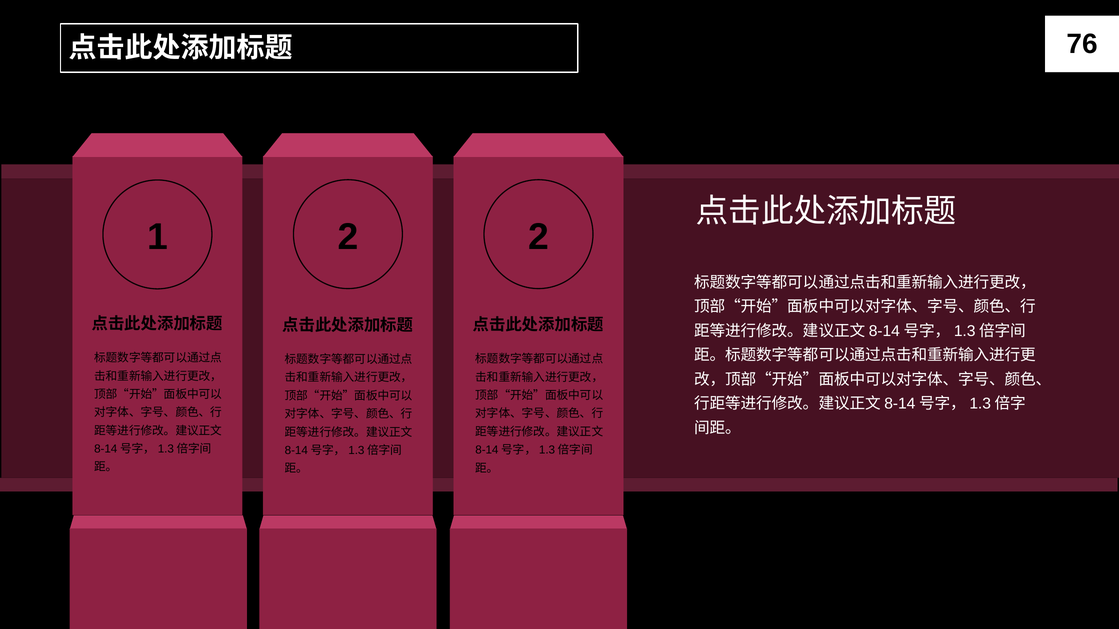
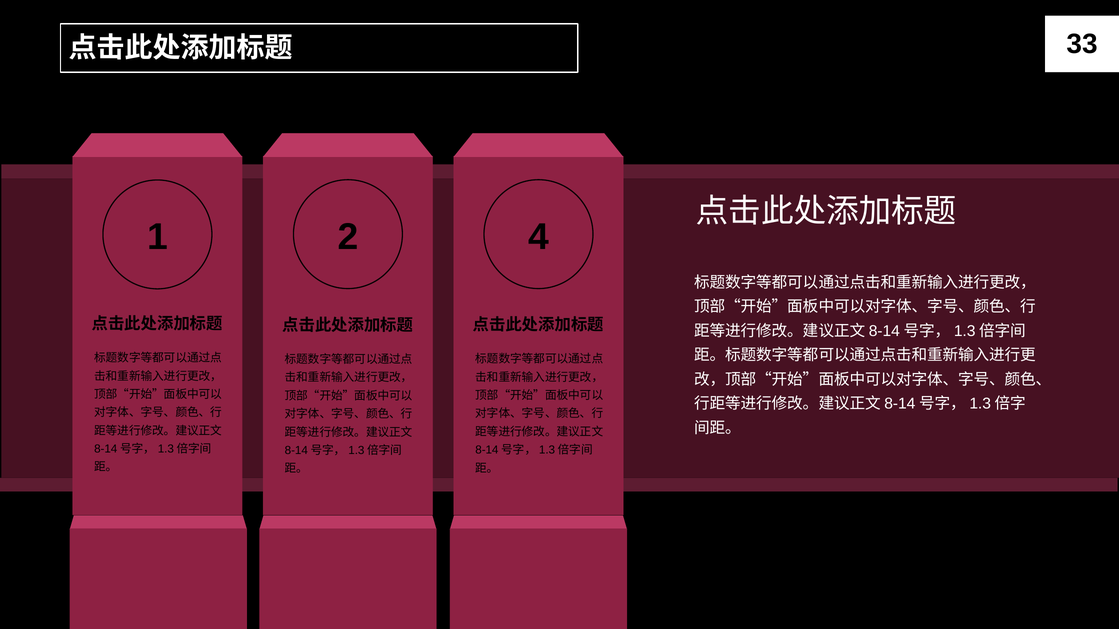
76: 76 -> 33
2 2: 2 -> 4
